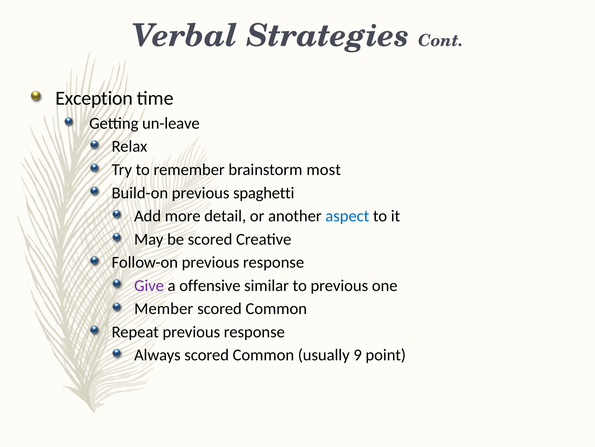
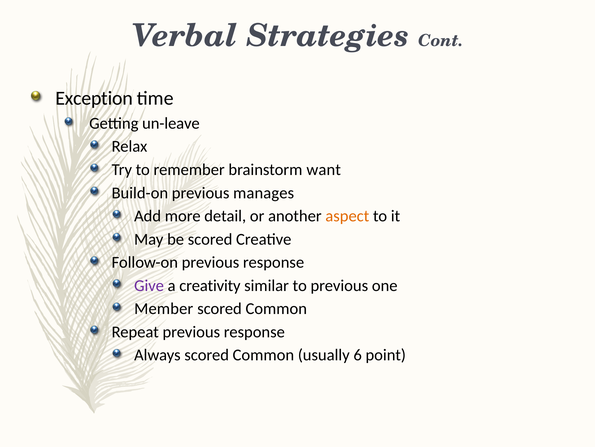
most: most -> want
spaghetti: spaghetti -> manages
aspect colour: blue -> orange
offensive: offensive -> creativity
9: 9 -> 6
